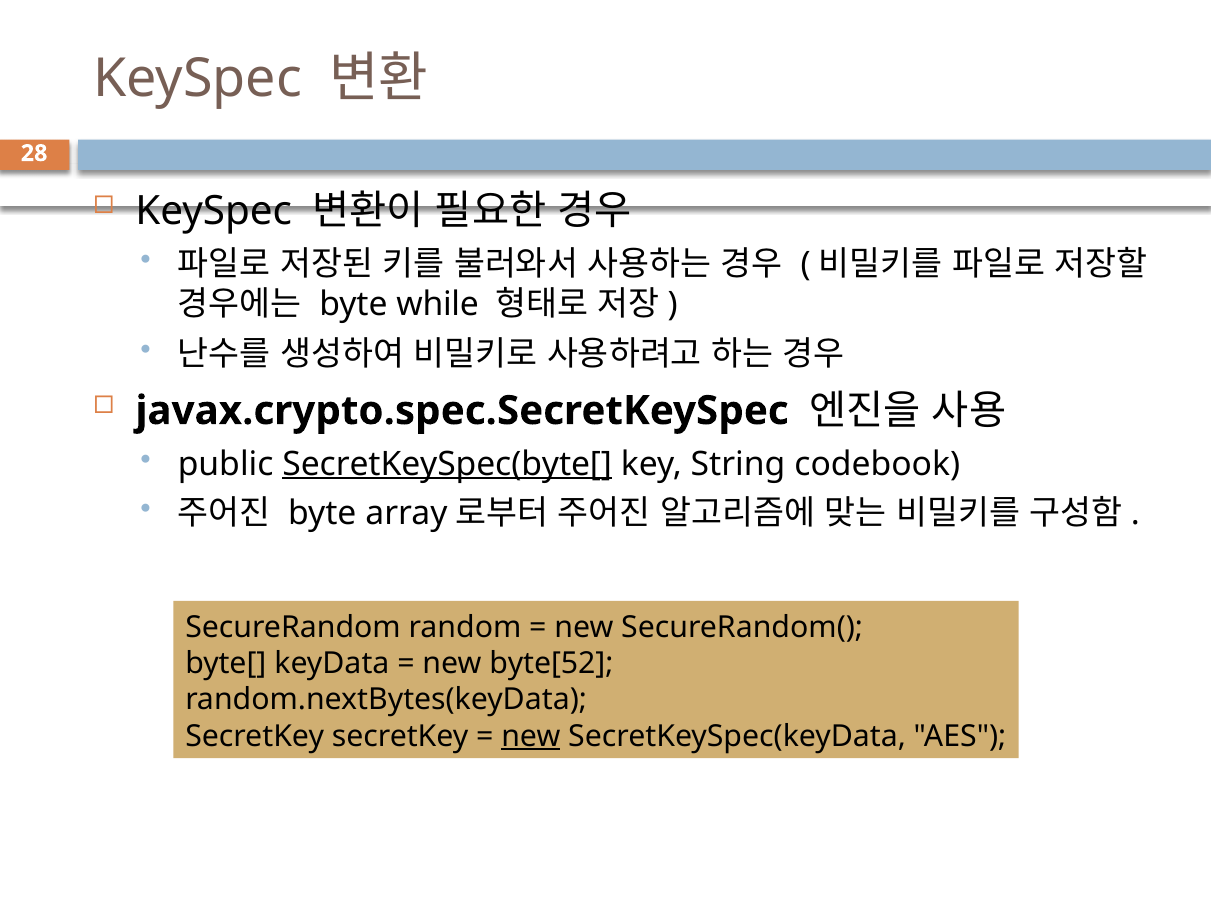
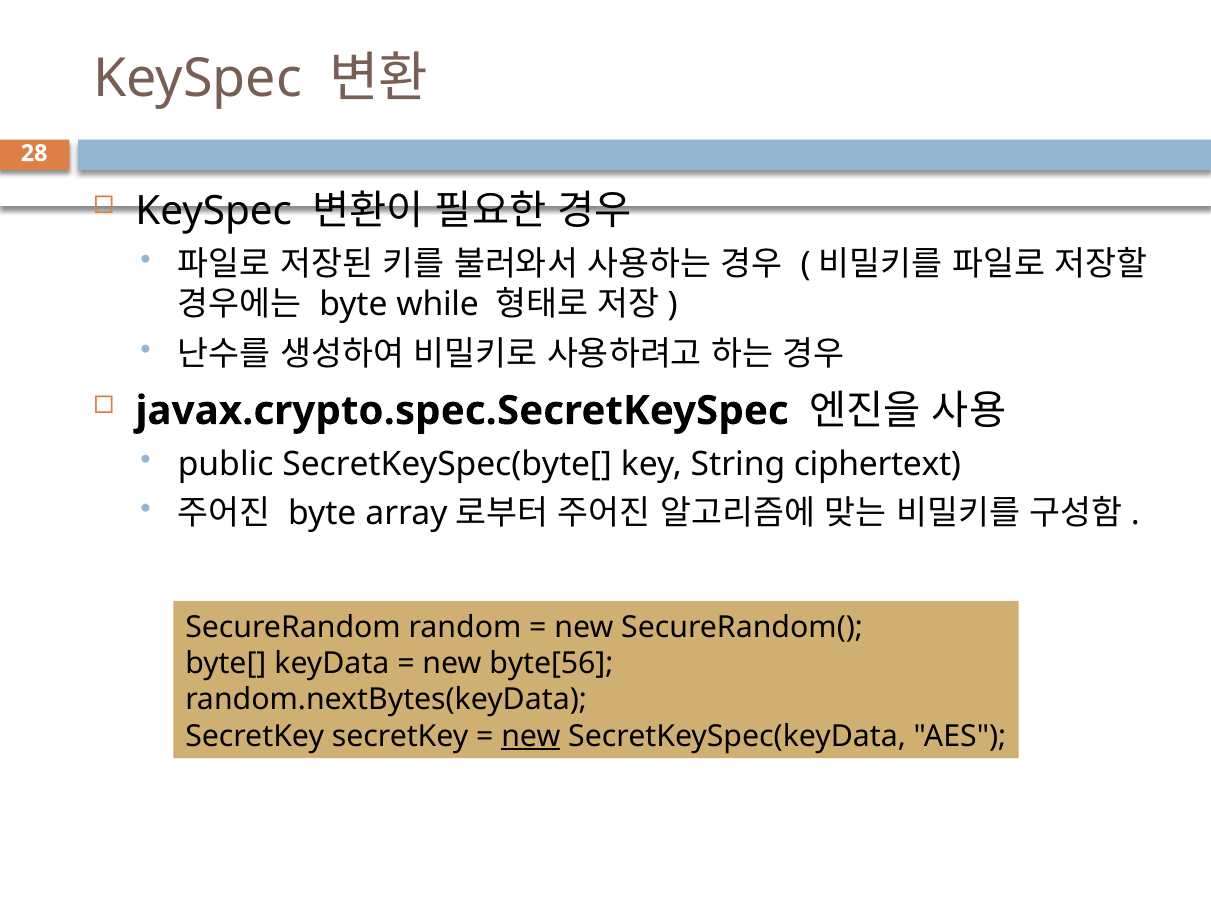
SecretKeySpec(byte[ underline: present -> none
codebook: codebook -> ciphertext
byte[52: byte[52 -> byte[56
